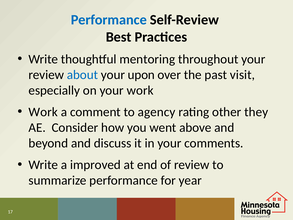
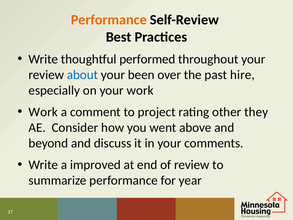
Performance at (109, 20) colour: blue -> orange
mentoring: mentoring -> performed
upon: upon -> been
visit: visit -> hire
agency: agency -> project
